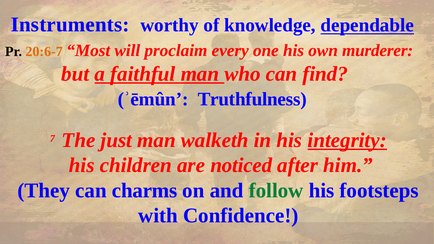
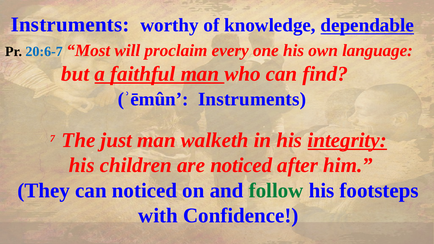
20:6-7 colour: orange -> blue
murderer: murderer -> language
ʾēmûn Truthfulness: Truthfulness -> Instruments
can charms: charms -> noticed
